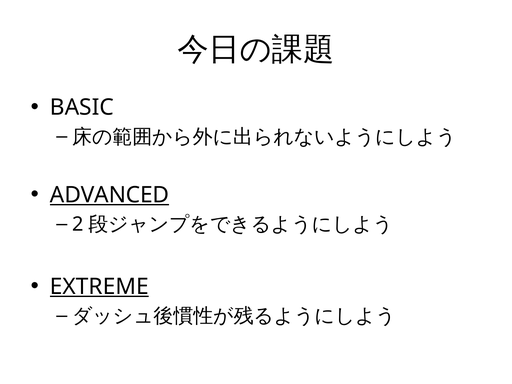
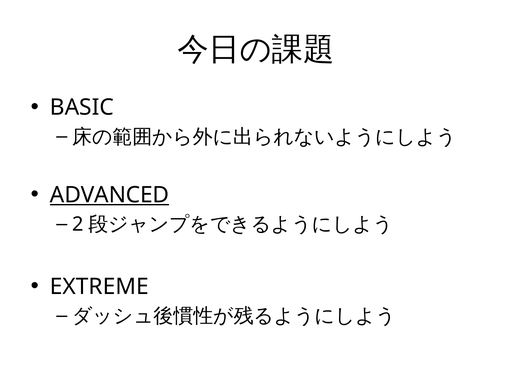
EXTREME underline: present -> none
